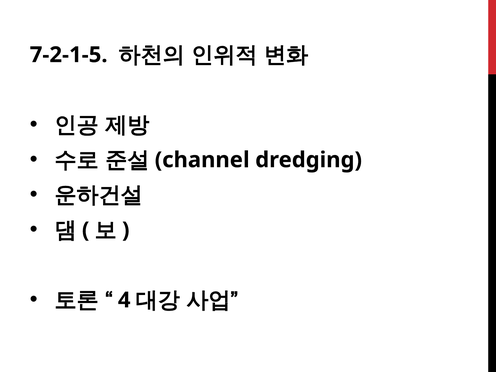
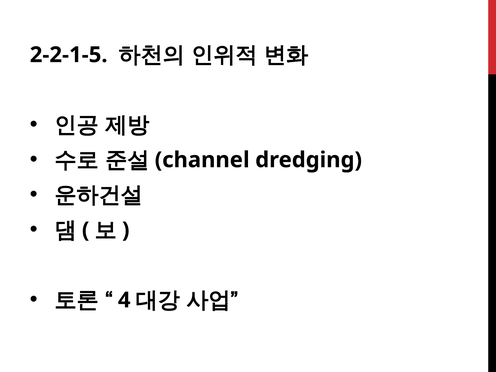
7-2-1-5: 7-2-1-5 -> 2-2-1-5
